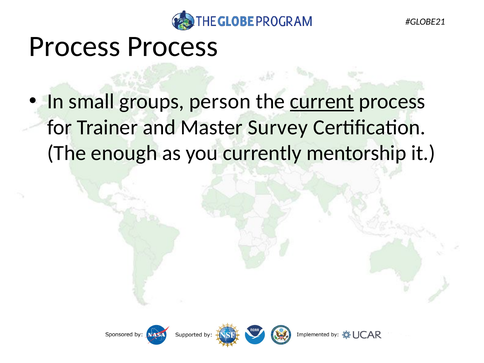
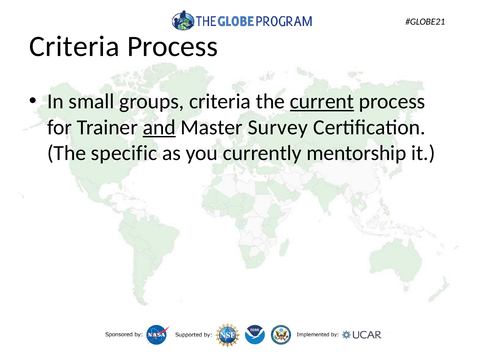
Process at (75, 46): Process -> Criteria
groups person: person -> criteria
and underline: none -> present
enough: enough -> specific
